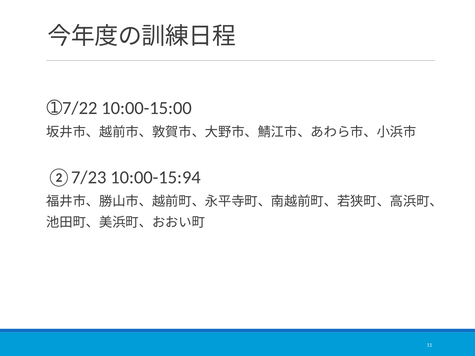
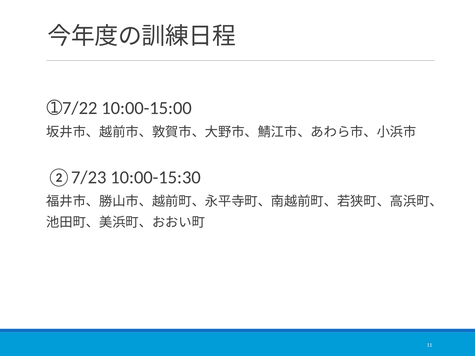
10:00-15:94: 10:00-15:94 -> 10:00-15:30
